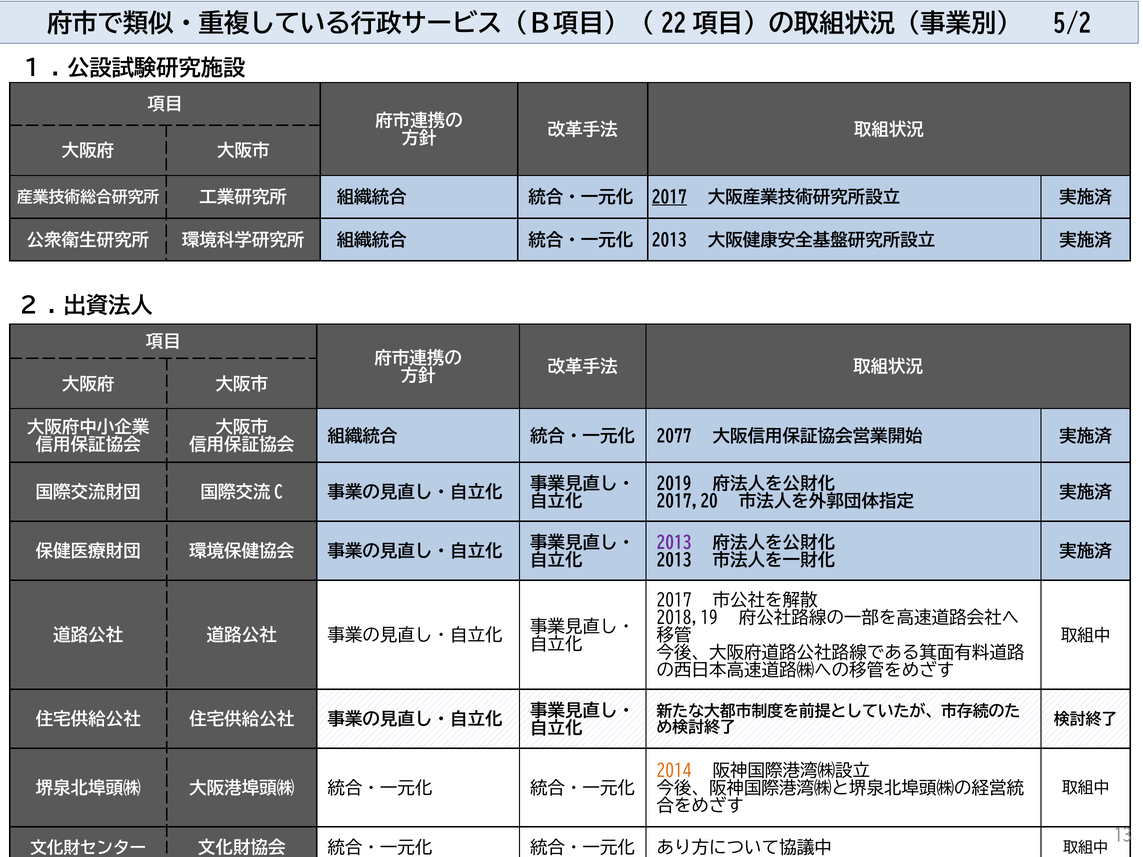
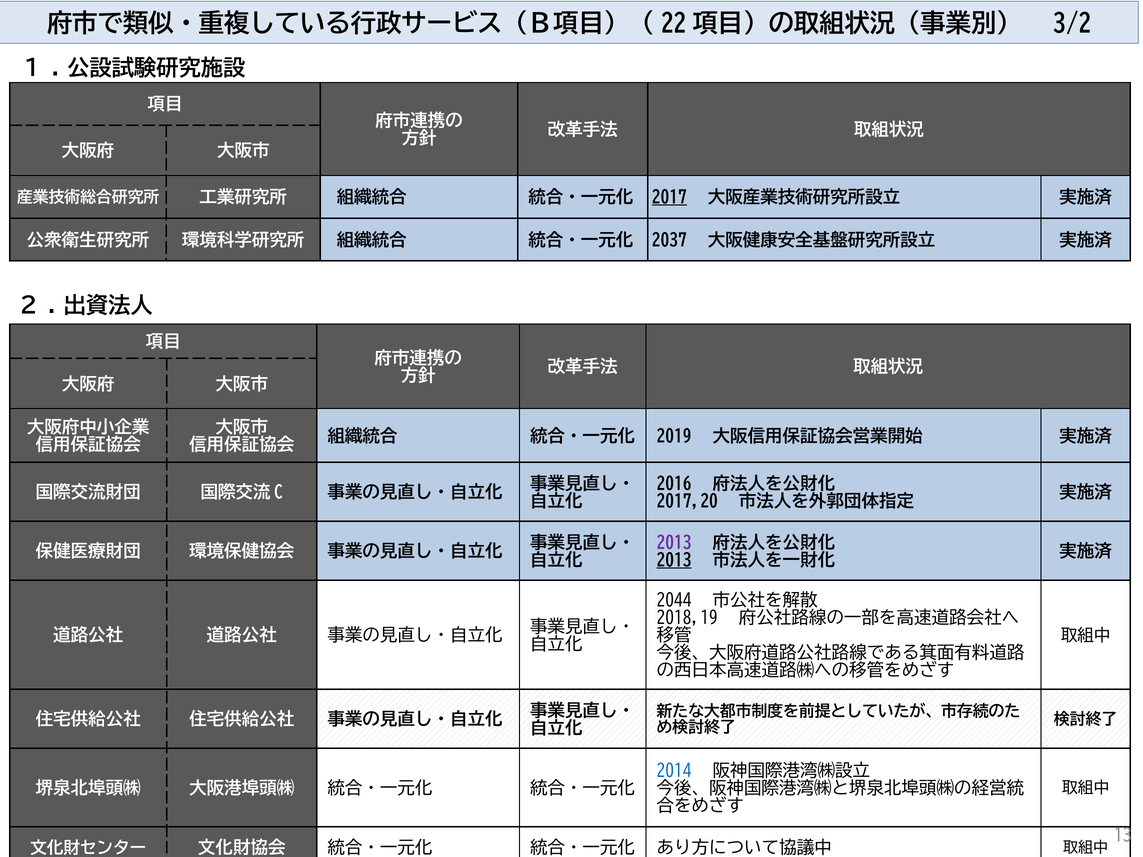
5/2: 5/2 -> 3/2
2013 at (669, 240): 2013 -> 2037
2077: 2077 -> 2019
2019: 2019 -> 2016
2013 at (674, 561) underline: none -> present
2017 at (674, 601): 2017 -> 2044
2014 colour: orange -> blue
